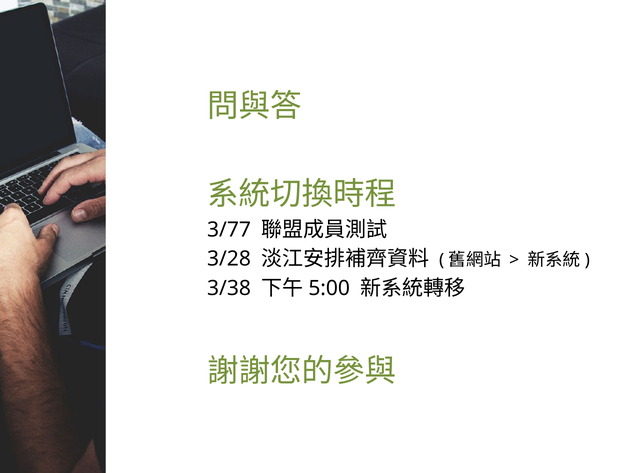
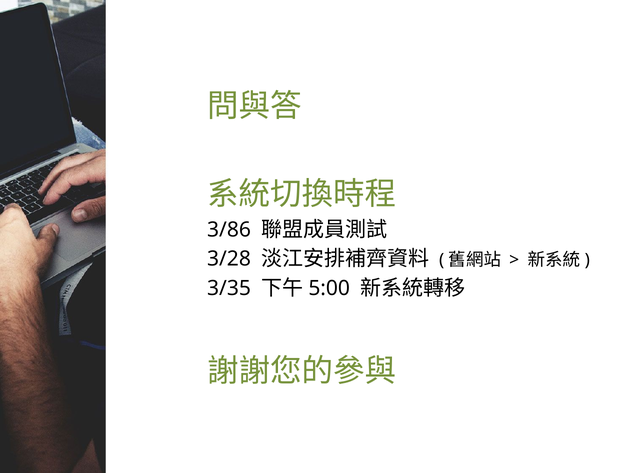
3/77: 3/77 -> 3/86
3/38: 3/38 -> 3/35
